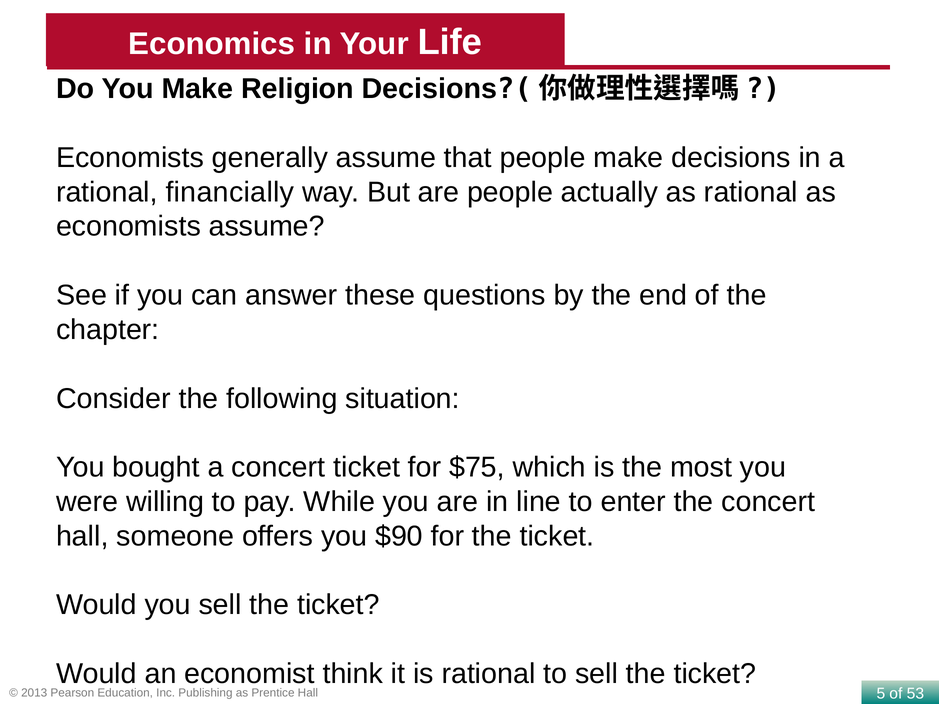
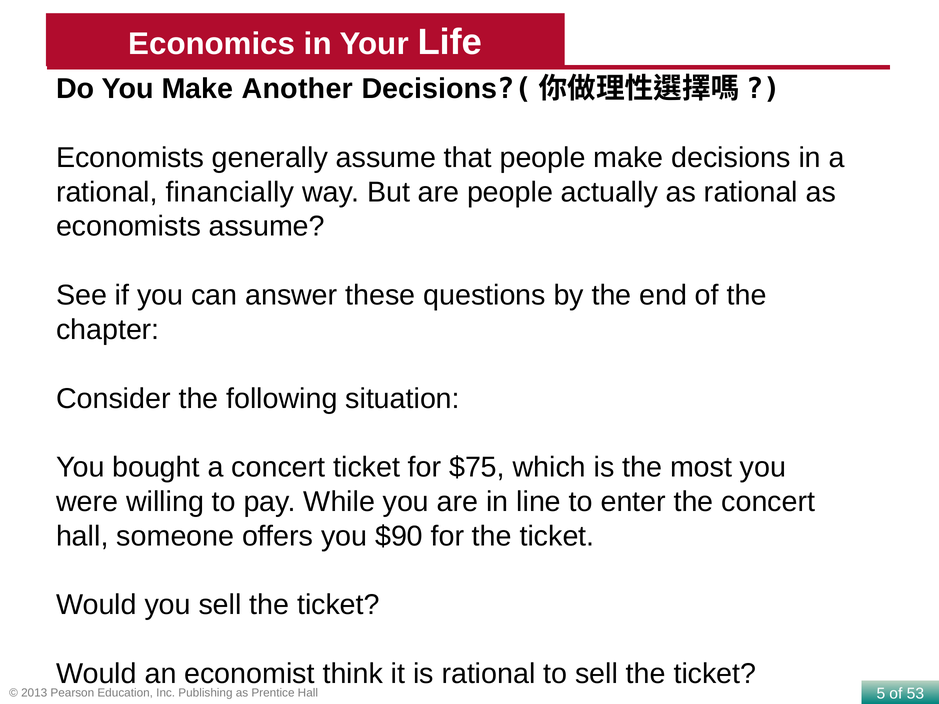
Religion: Religion -> Another
